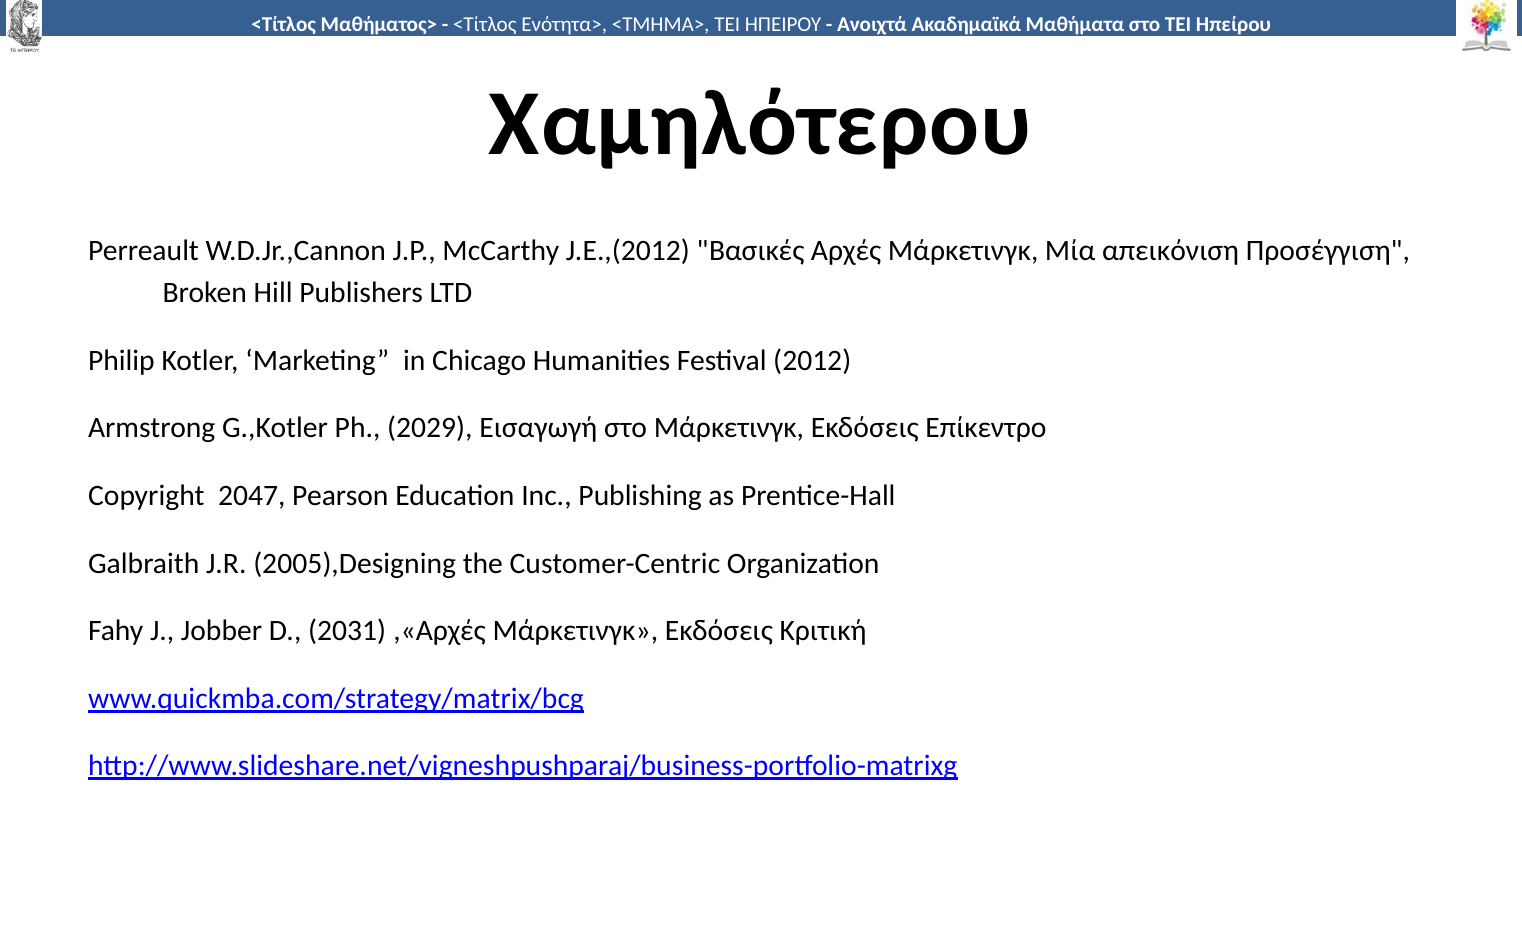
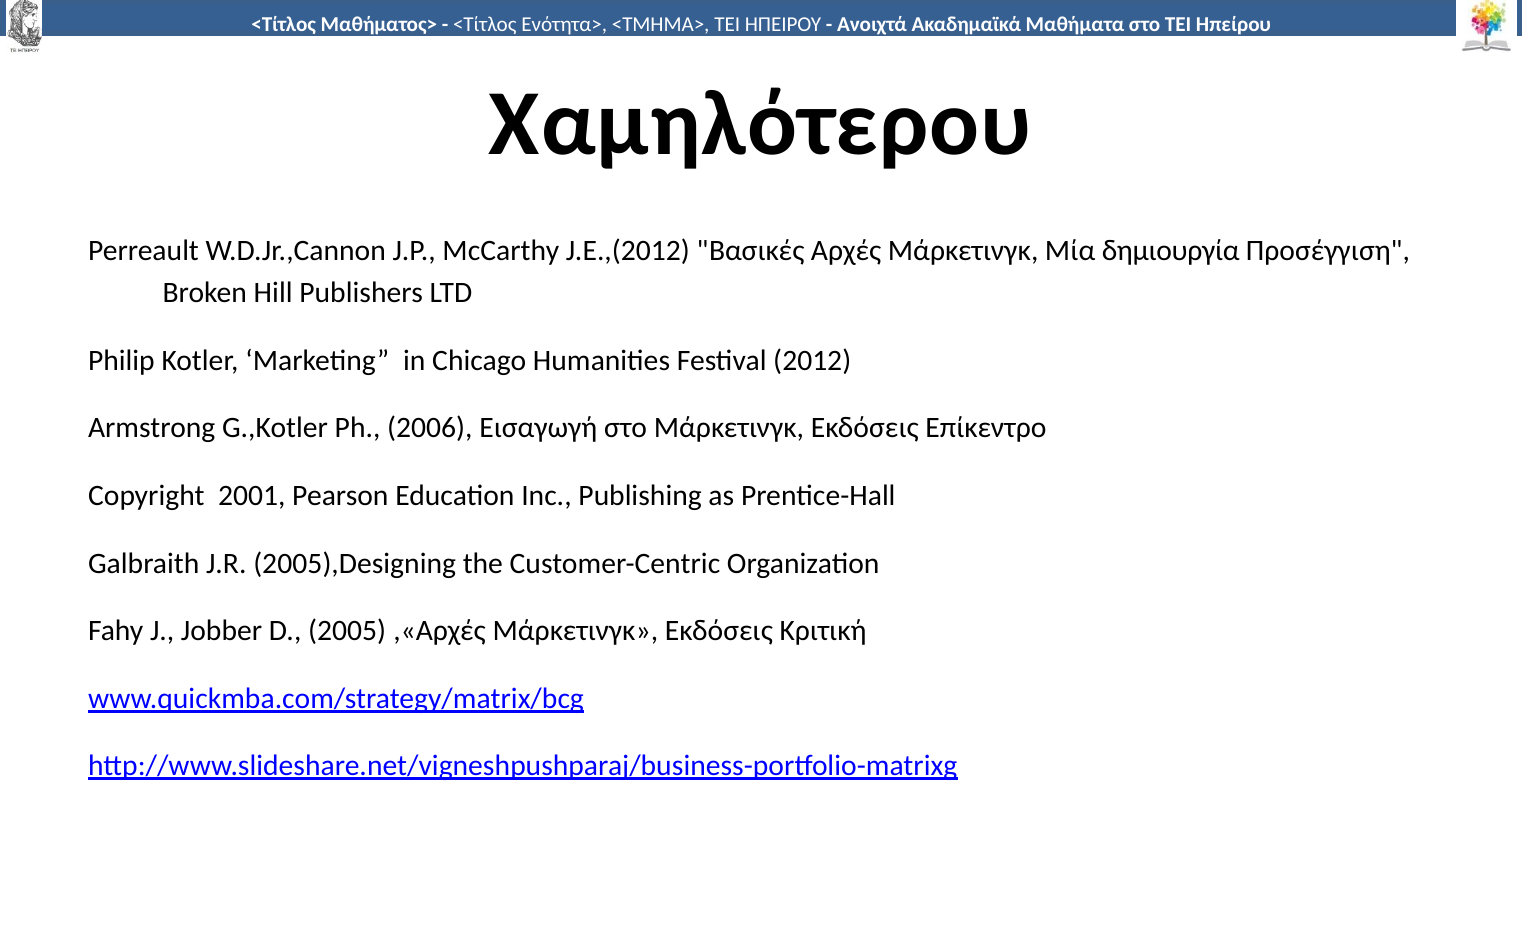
απεικόνιση: απεικόνιση -> δημιουργία
2029: 2029 -> 2006
2047: 2047 -> 2001
2031: 2031 -> 2005
